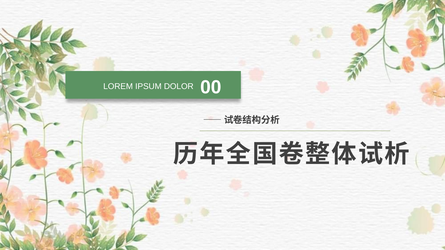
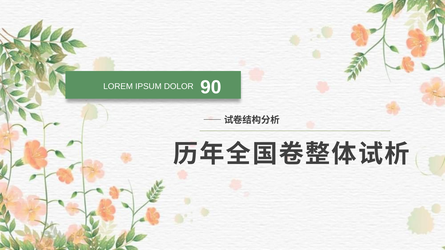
00: 00 -> 90
